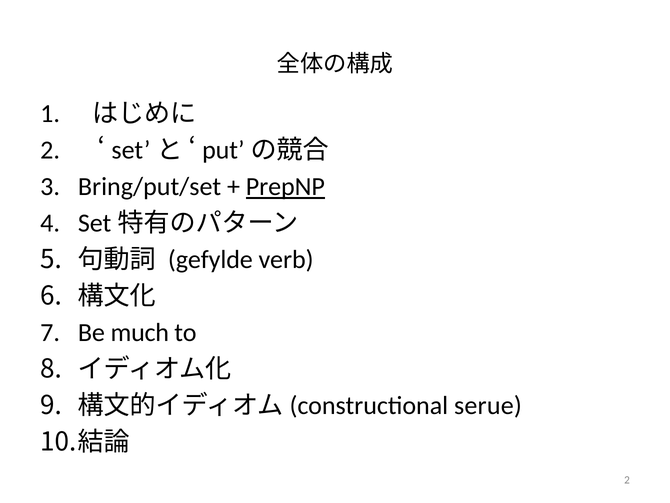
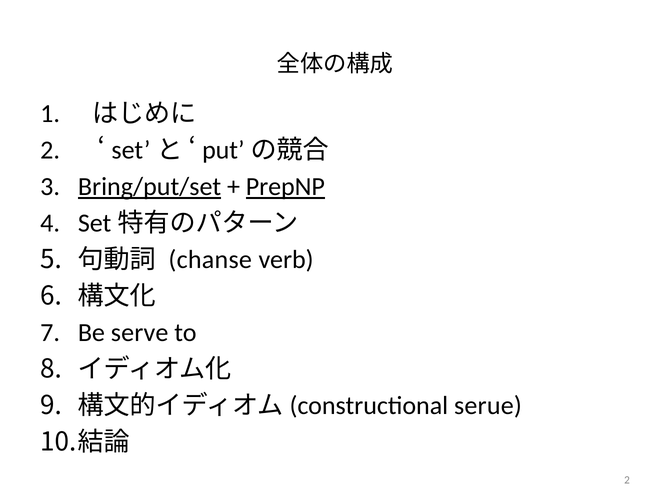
Bring/put/set underline: none -> present
gefylde: gefylde -> chanse
much: much -> serve
